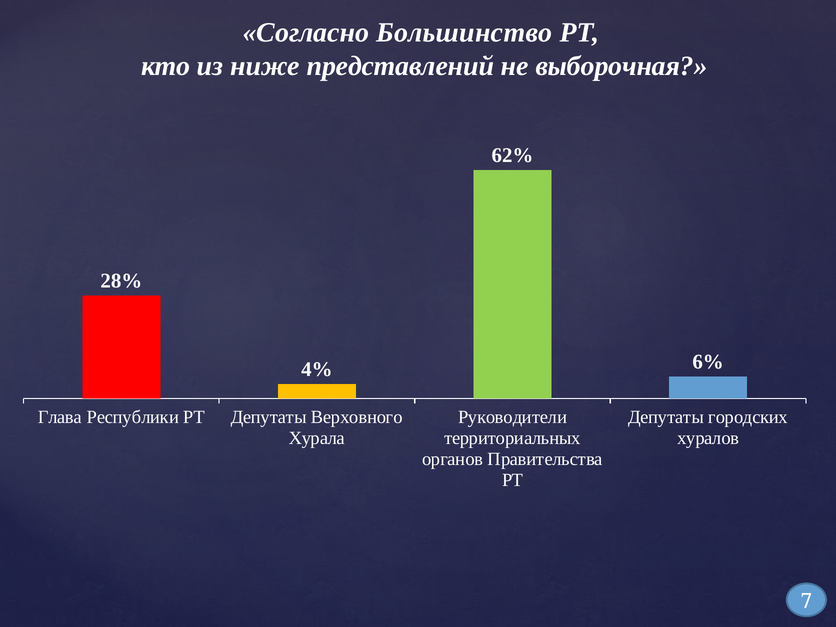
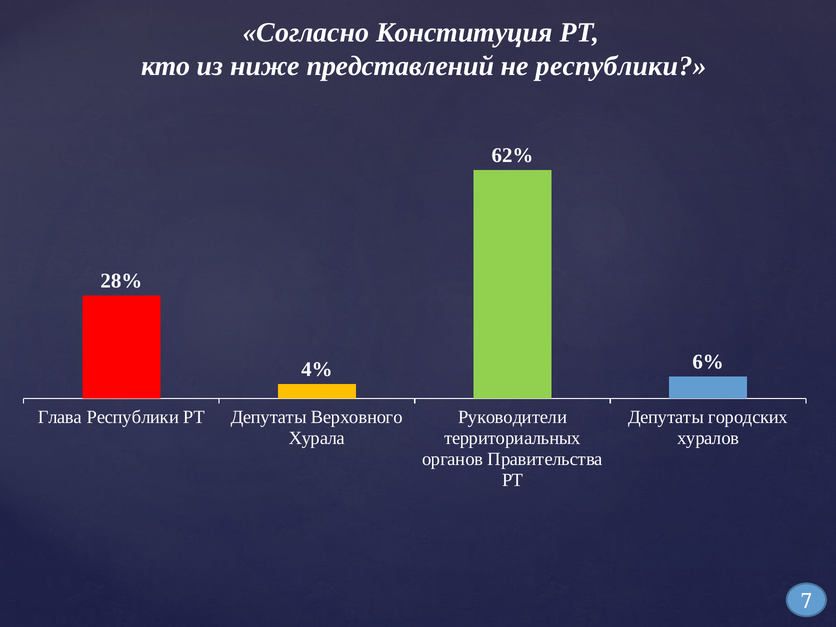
Большинство: Большинство -> Конституция
не выборочная: выборочная -> республики
